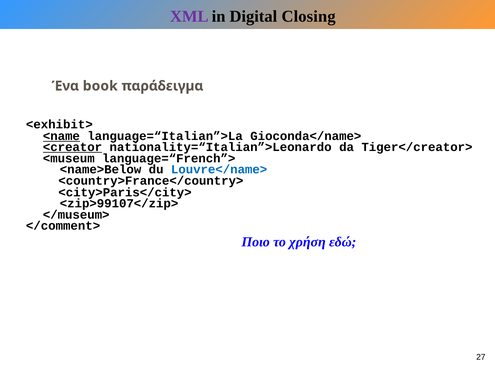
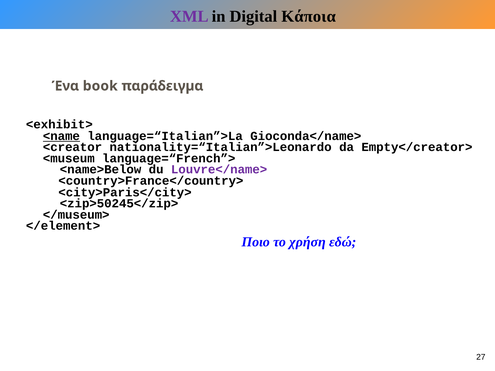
Closing: Closing -> Κάποια
<creator underline: present -> none
Tiger</creator>: Tiger</creator> -> Empty</creator>
Louvre</name> colour: blue -> purple
<zip>99107</zip>: <zip>99107</zip> -> <zip>50245</zip>
</comment>: </comment> -> </element>
